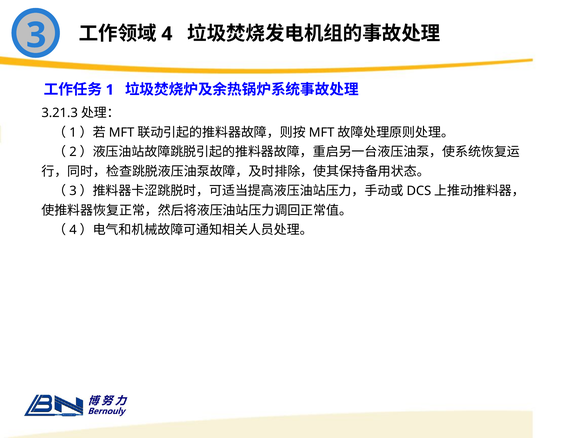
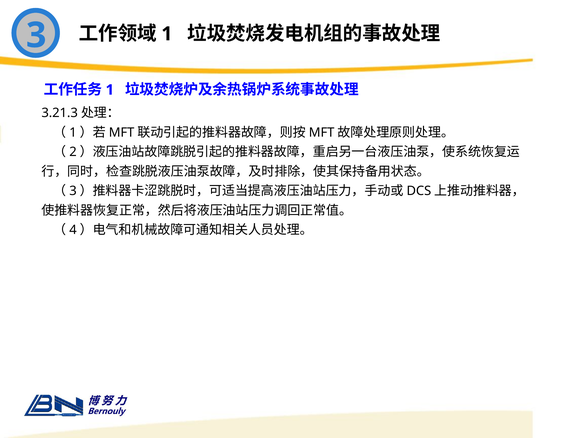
4 at (167, 34): 4 -> 1
